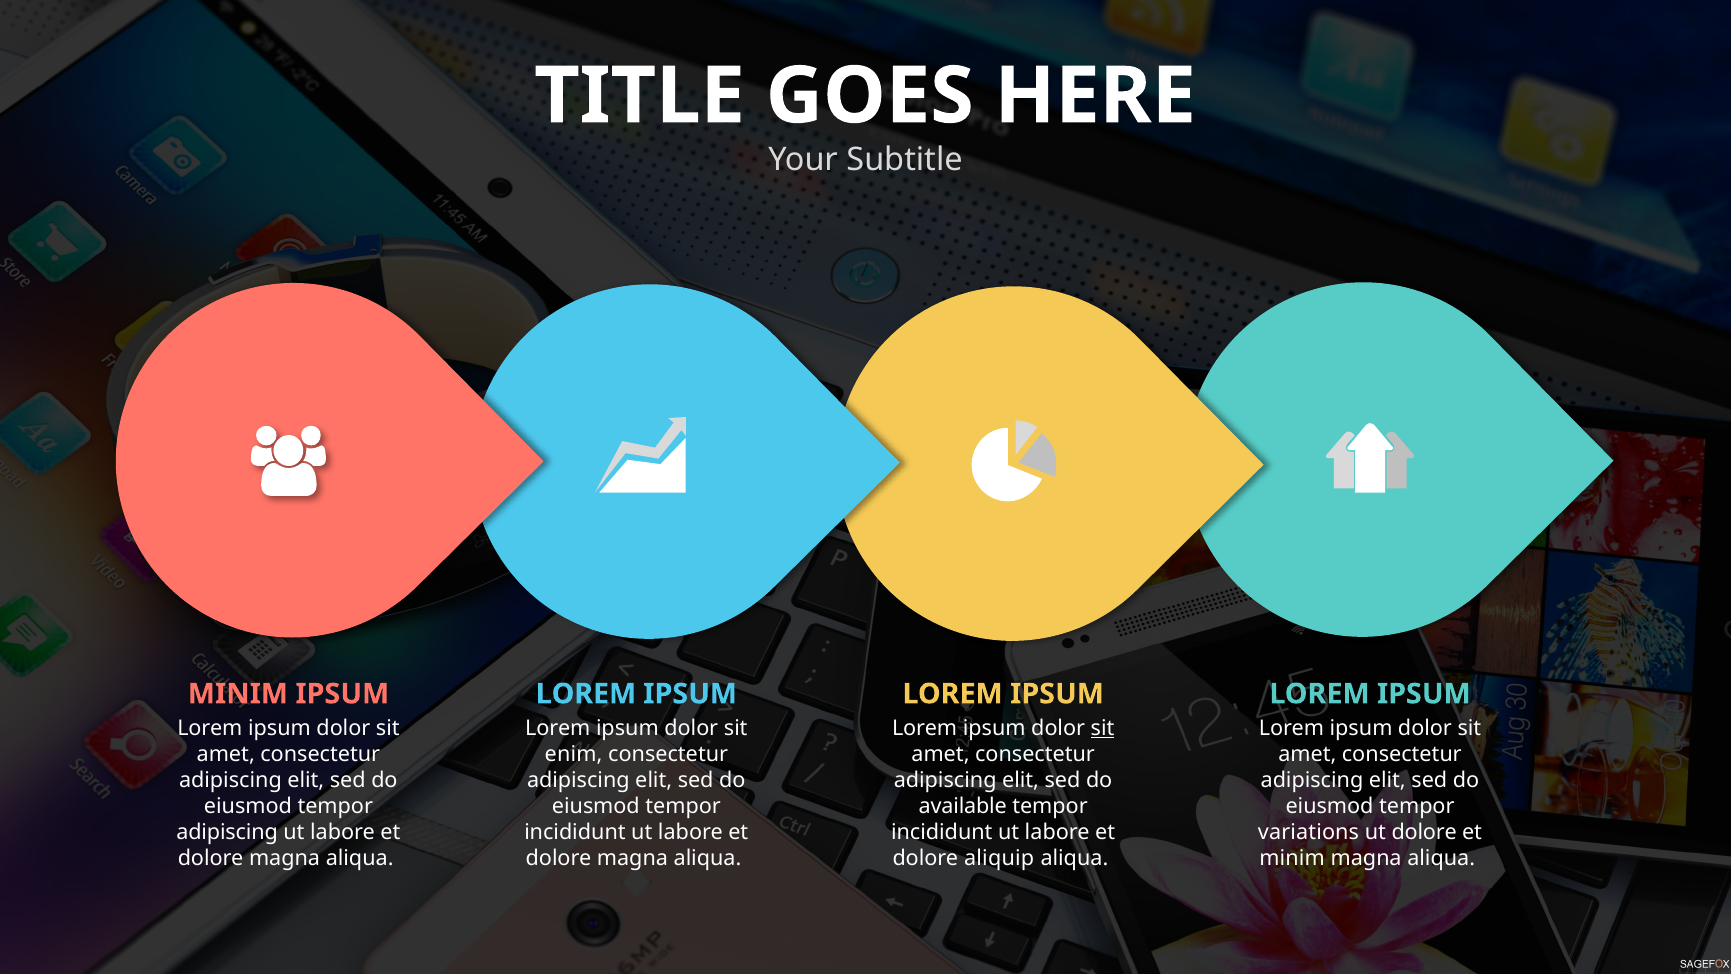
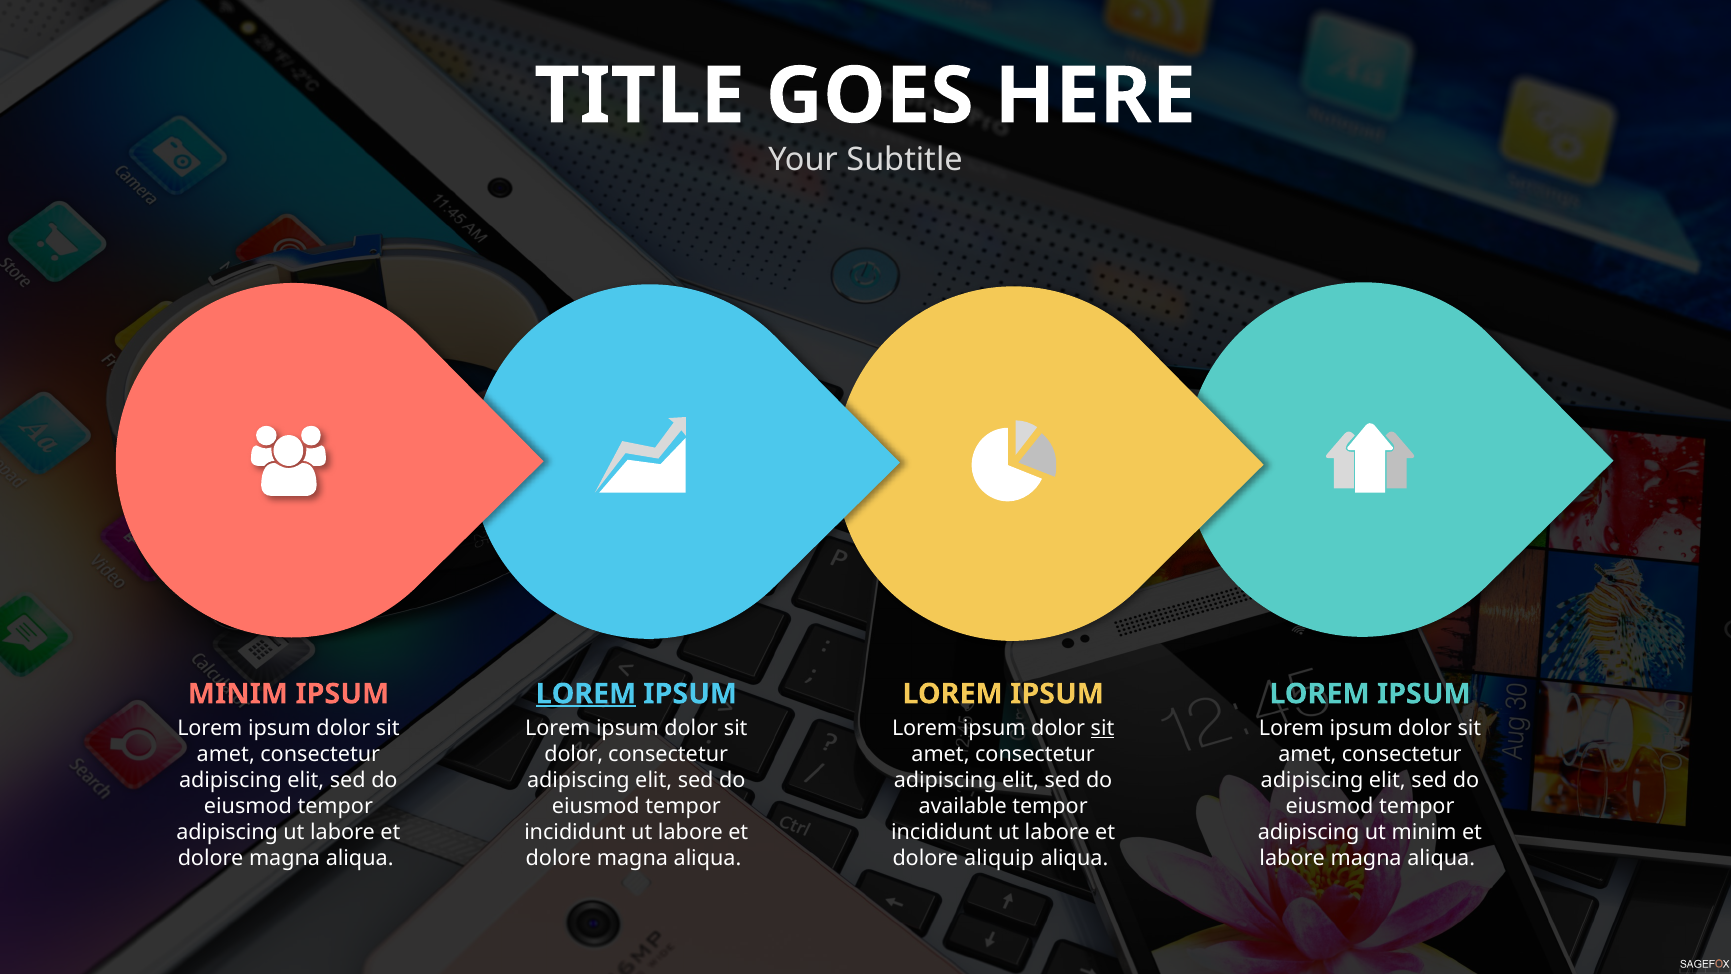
LOREM at (586, 694) underline: none -> present
enim at (574, 754): enim -> dolor
variations at (1309, 832): variations -> adipiscing
ut dolore: dolore -> minim
minim at (1292, 858): minim -> labore
